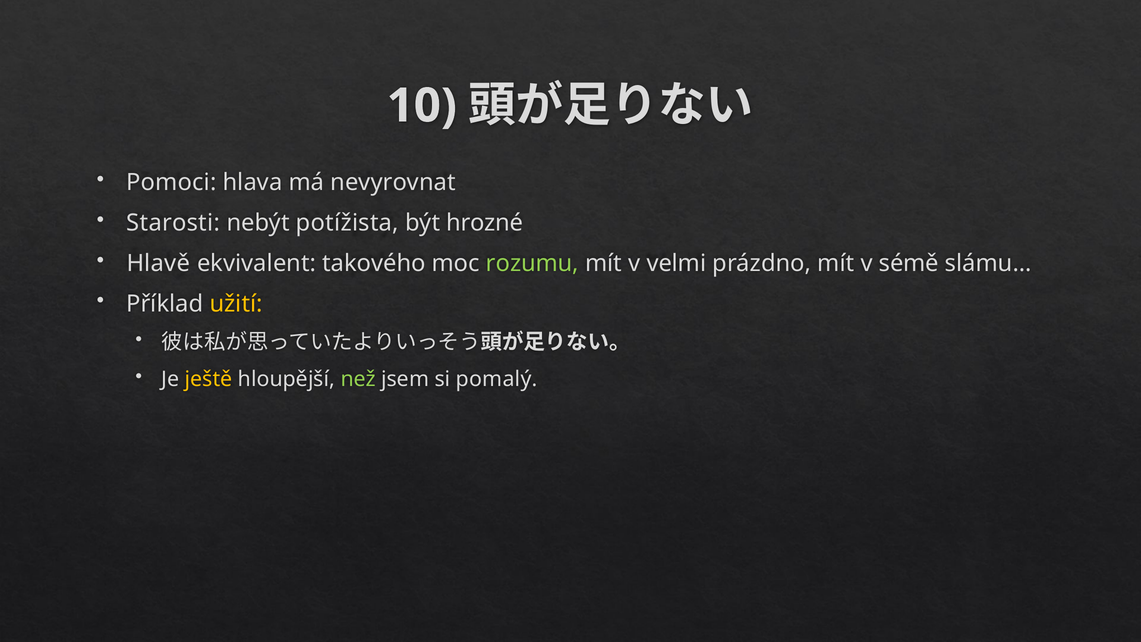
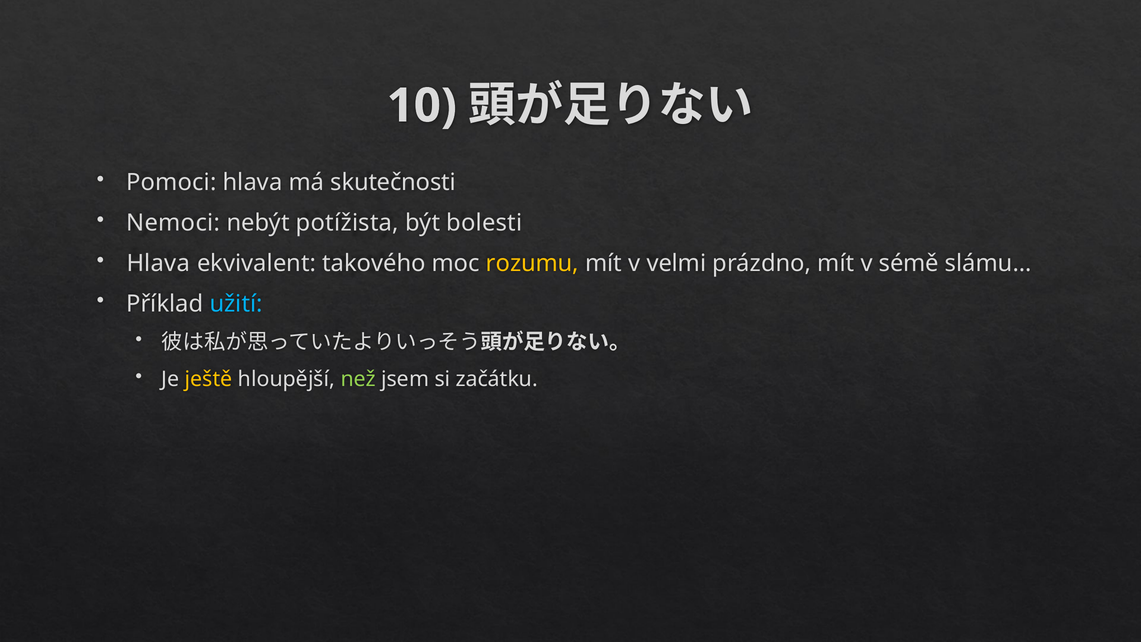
nevyrovnat: nevyrovnat -> skutečnosti
Starosti: Starosti -> Nemoci
hrozné: hrozné -> bolesti
Hlavě at (158, 263): Hlavě -> Hlava
rozumu colour: light green -> yellow
užití colour: yellow -> light blue
pomalý: pomalý -> začátku
